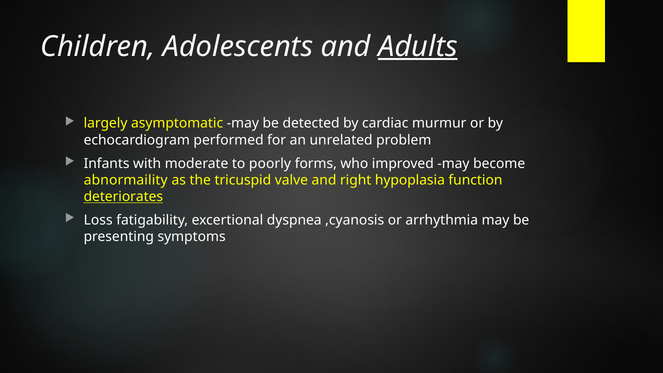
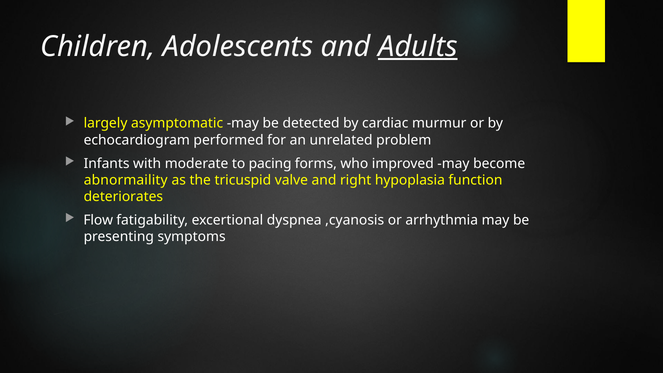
poorly: poorly -> pacing
deteriorates underline: present -> none
Loss: Loss -> Flow
